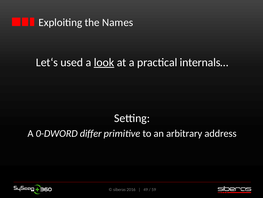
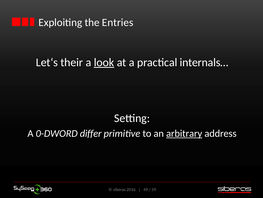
Names: Names -> Entries
used: used -> their
arbitrary underline: none -> present
